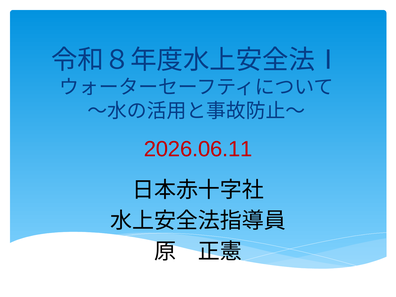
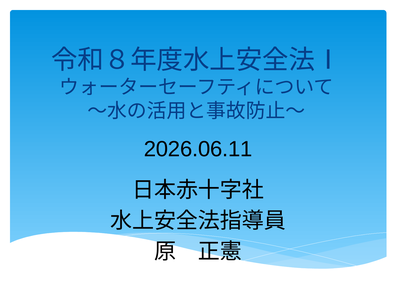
2026.06.11 colour: red -> black
